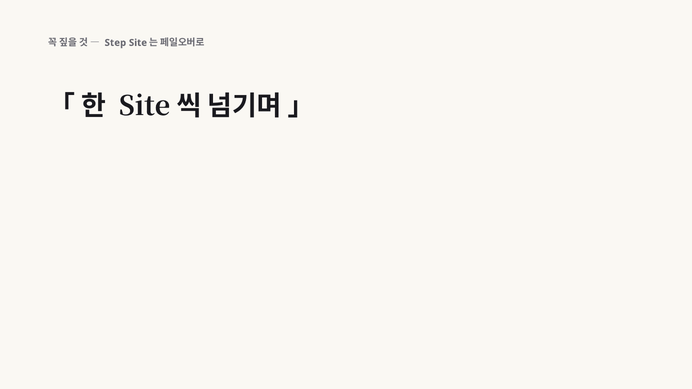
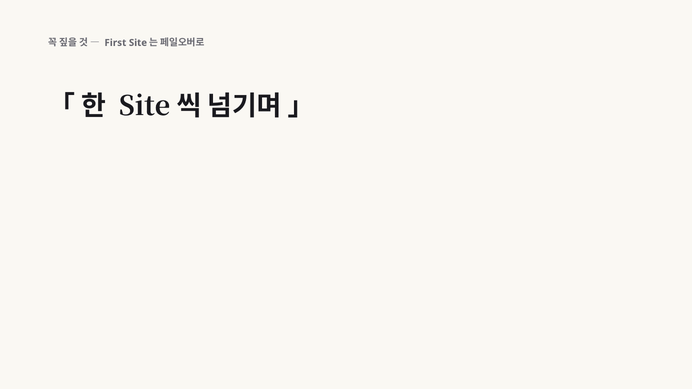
Step: Step -> First
